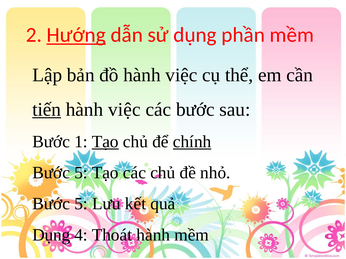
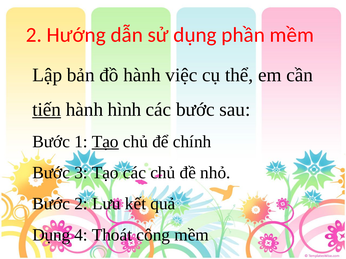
Hướng underline: present -> none
việc at (124, 110): việc -> hình
chính underline: present -> none
5 at (81, 173): 5 -> 3
5 at (81, 204): 5 -> 2
Thoát hành: hành -> công
